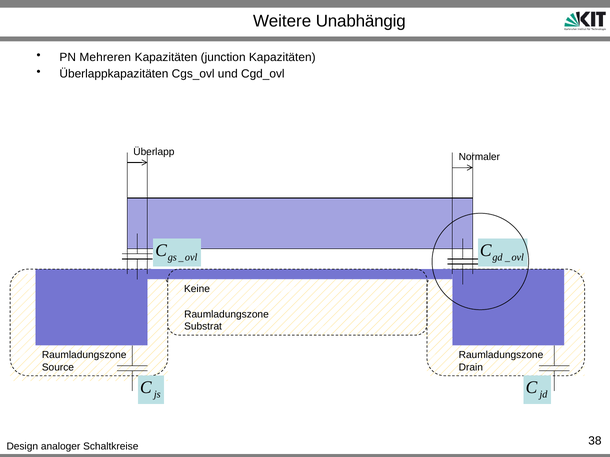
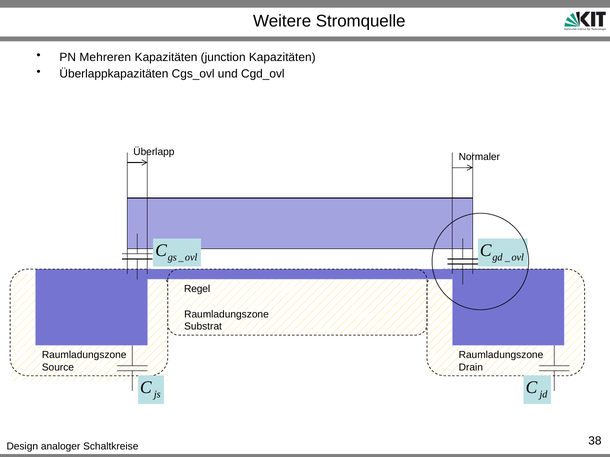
Unabhängig: Unabhängig -> Stromquelle
Keine: Keine -> Regel
